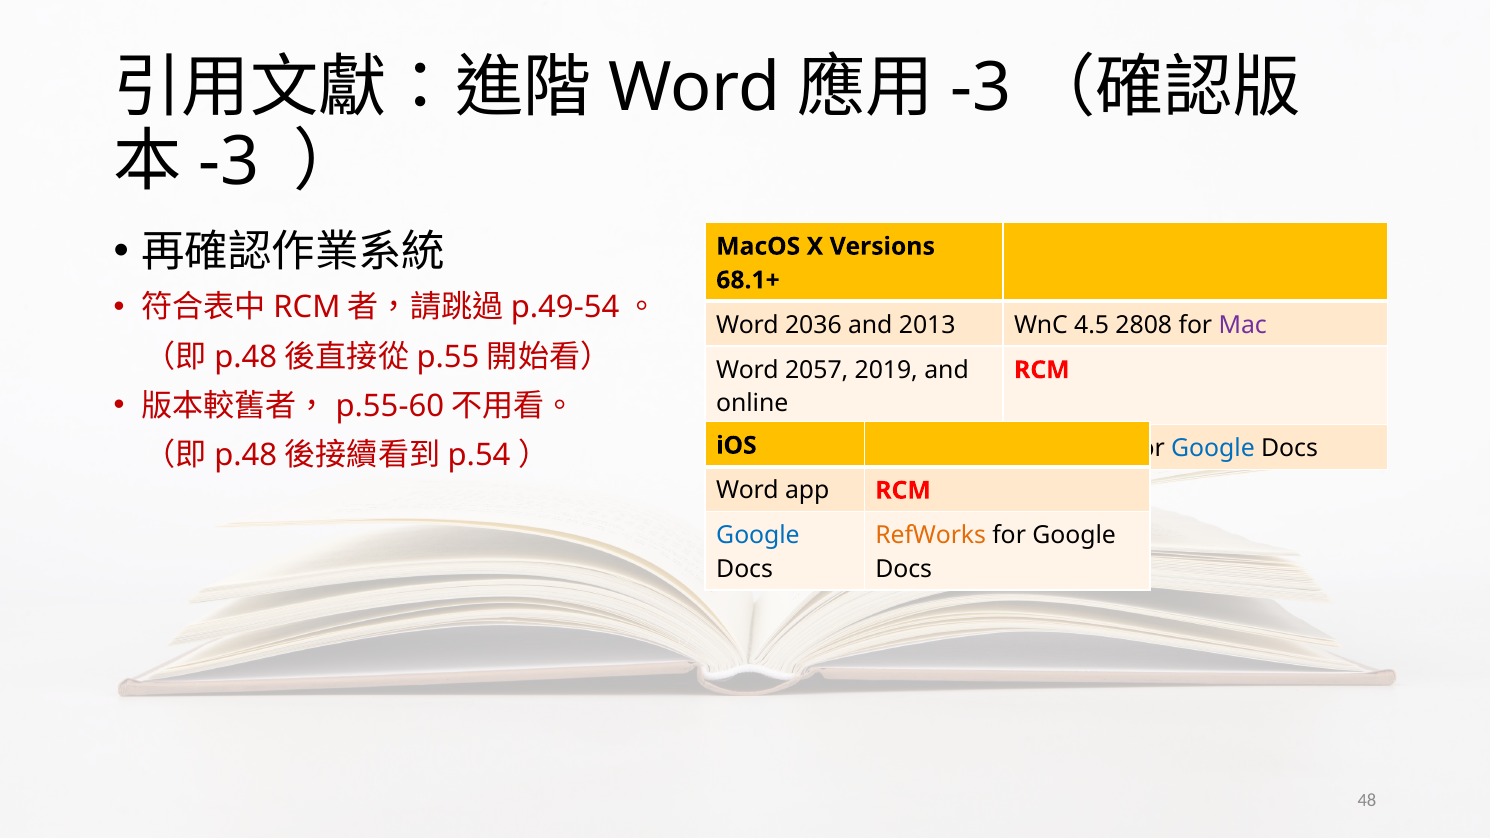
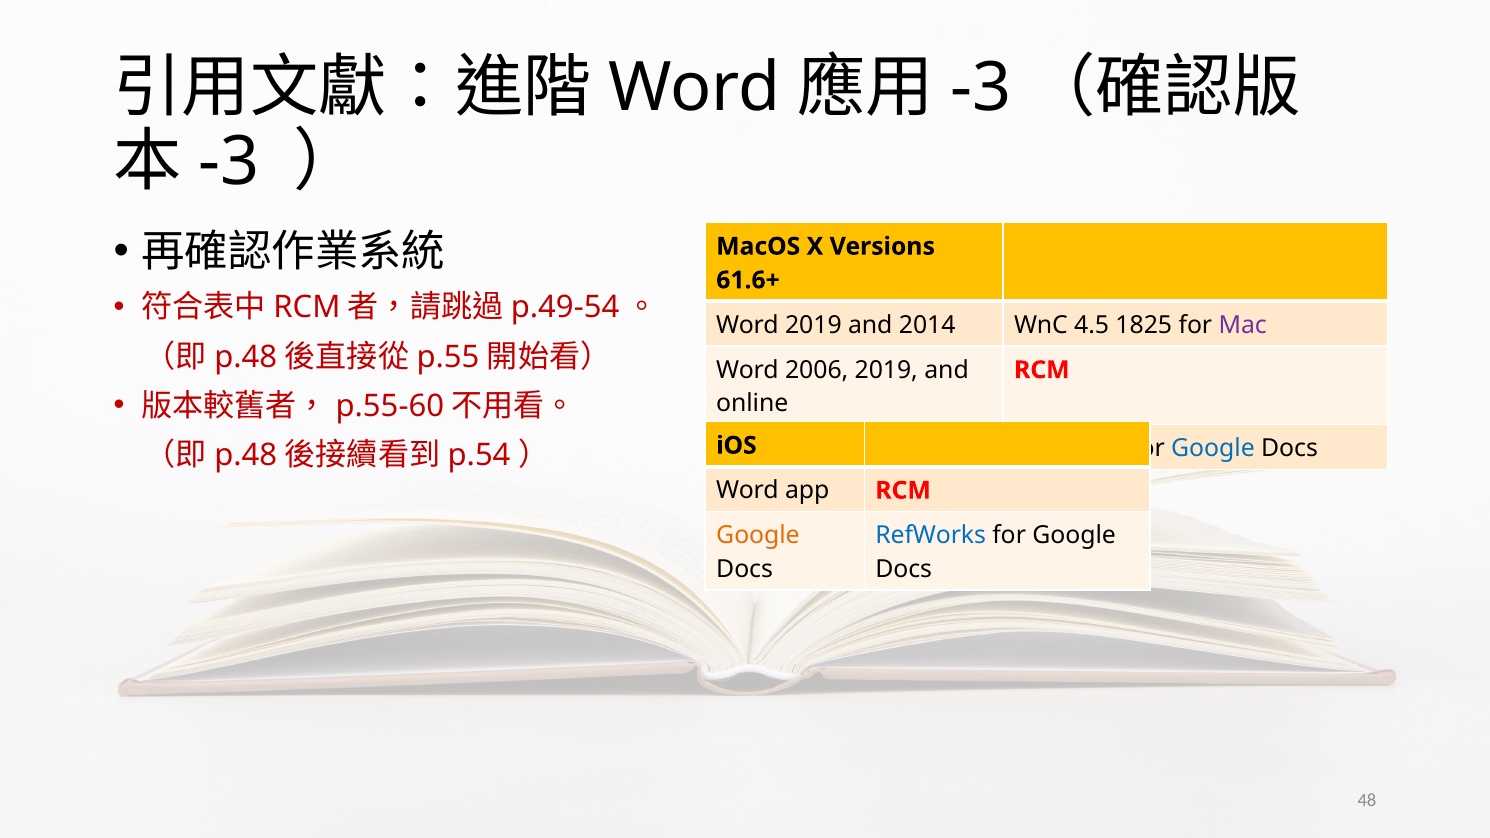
68.1+: 68.1+ -> 61.6+
Word 2036: 2036 -> 2019
2013: 2013 -> 2014
2808: 2808 -> 1825
2057: 2057 -> 2006
Google at (758, 535) colour: blue -> orange
RefWorks at (931, 535) colour: orange -> blue
